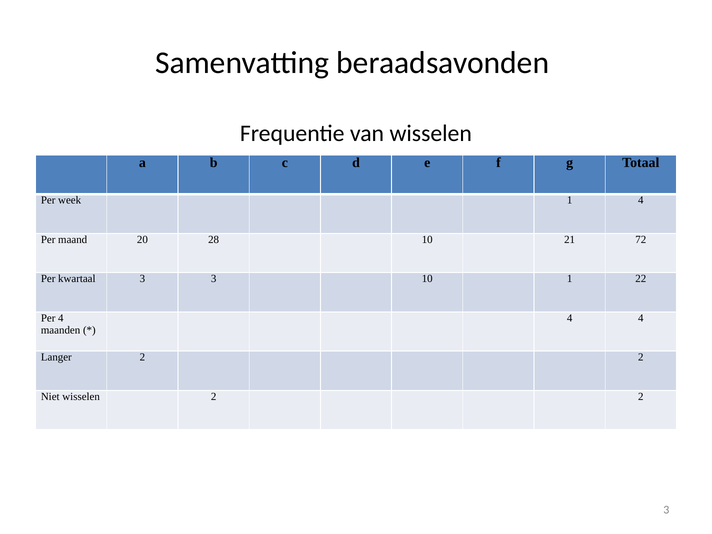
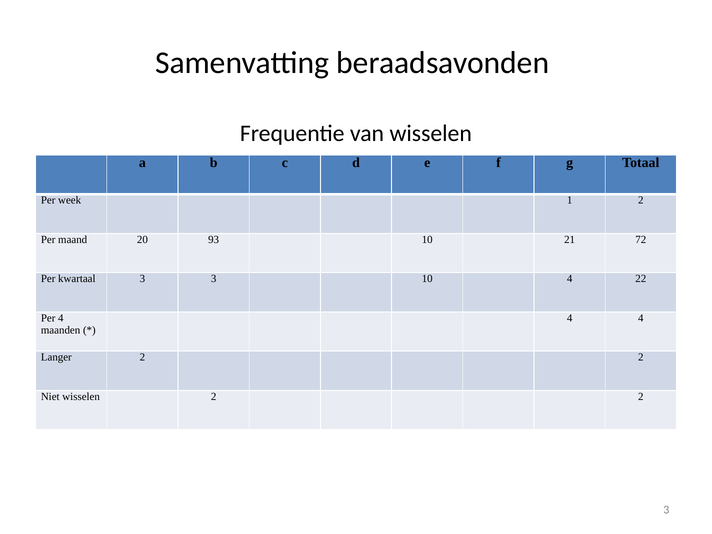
1 4: 4 -> 2
28: 28 -> 93
10 1: 1 -> 4
